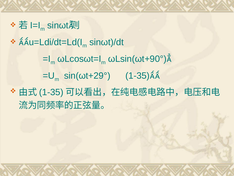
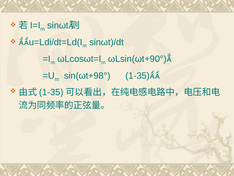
sin(ωt+29°: sin(ωt+29° -> sin(ωt+98°
